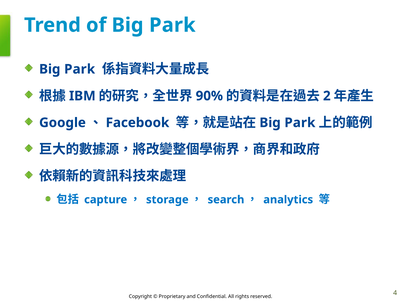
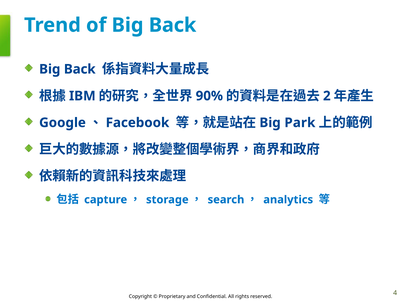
of Big Park: Park -> Back
Park at (80, 69): Park -> Back
